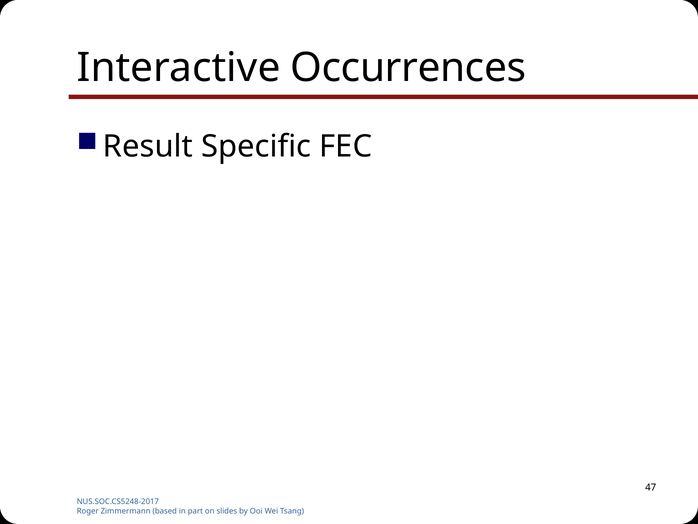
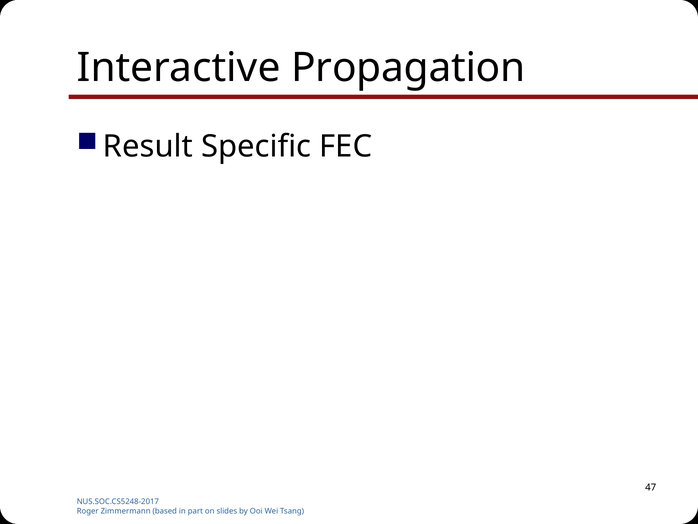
Occurrences: Occurrences -> Propagation
